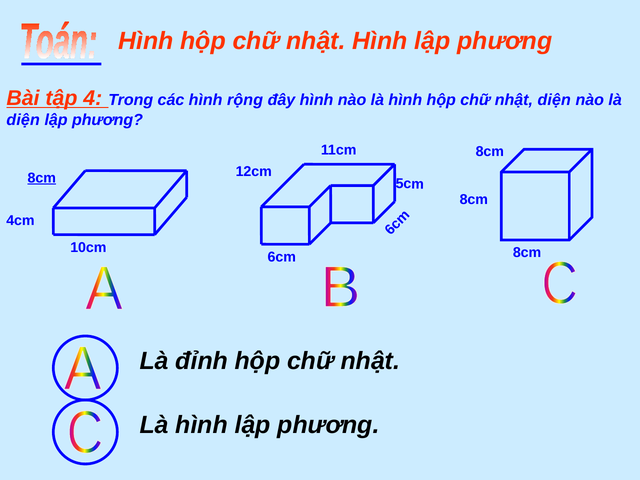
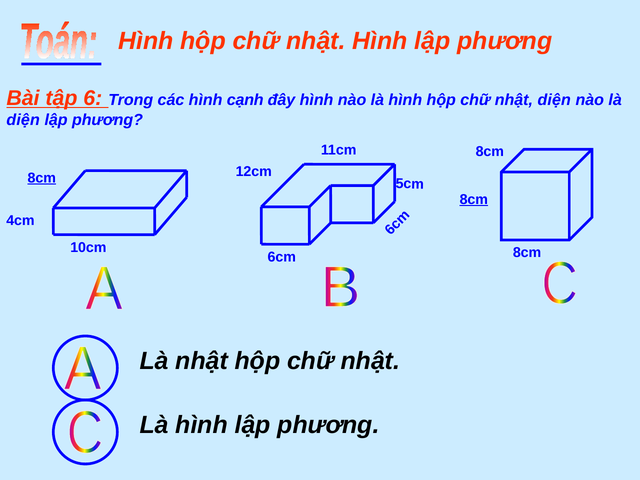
tập 4: 4 -> 6
rộng: rộng -> cạnh
8cm at (474, 199) underline: none -> present
Là đỉnh: đỉnh -> nhật
